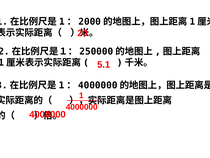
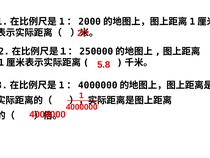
5.1: 5.1 -> 5.8
